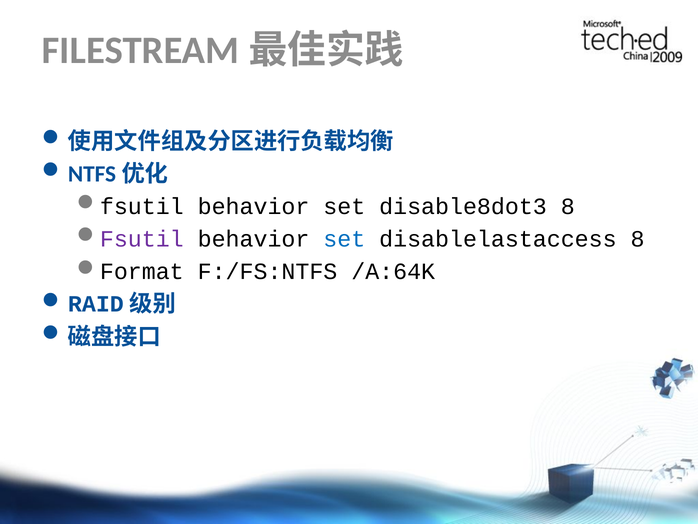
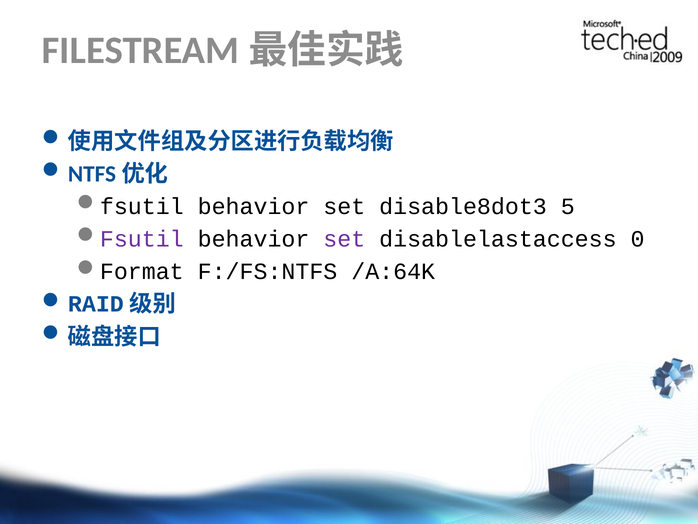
disable8dot3 8: 8 -> 5
set at (344, 239) colour: blue -> purple
disablelastaccess 8: 8 -> 0
